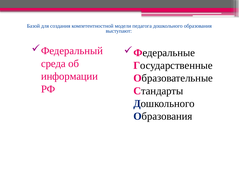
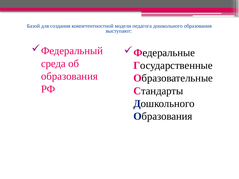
информации at (70, 76): информации -> образования
